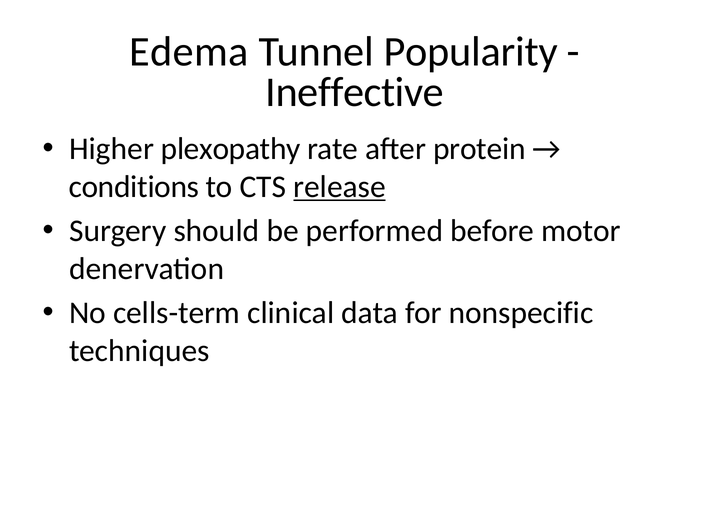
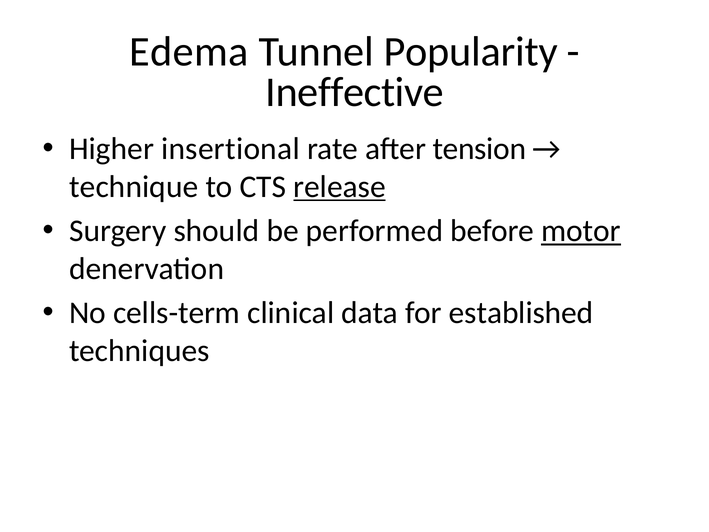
plexopathy: plexopathy -> insertional
protein: protein -> tension
conditions: conditions -> technique
motor underline: none -> present
nonspecific: nonspecific -> established
